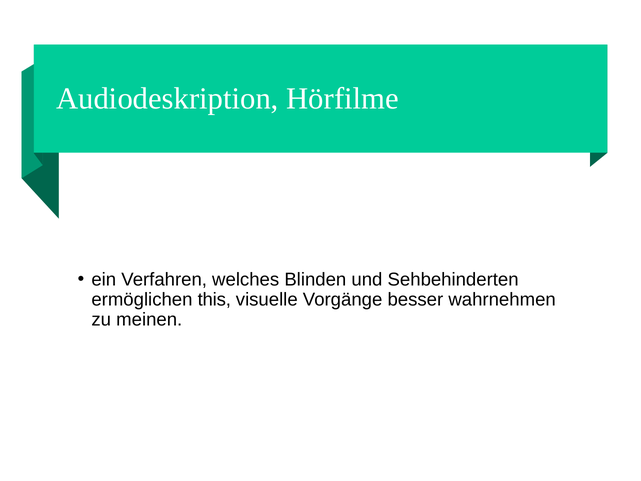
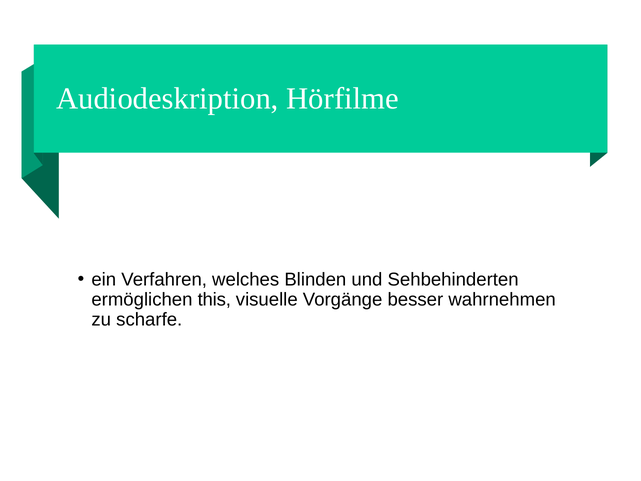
meinen: meinen -> scharfe
